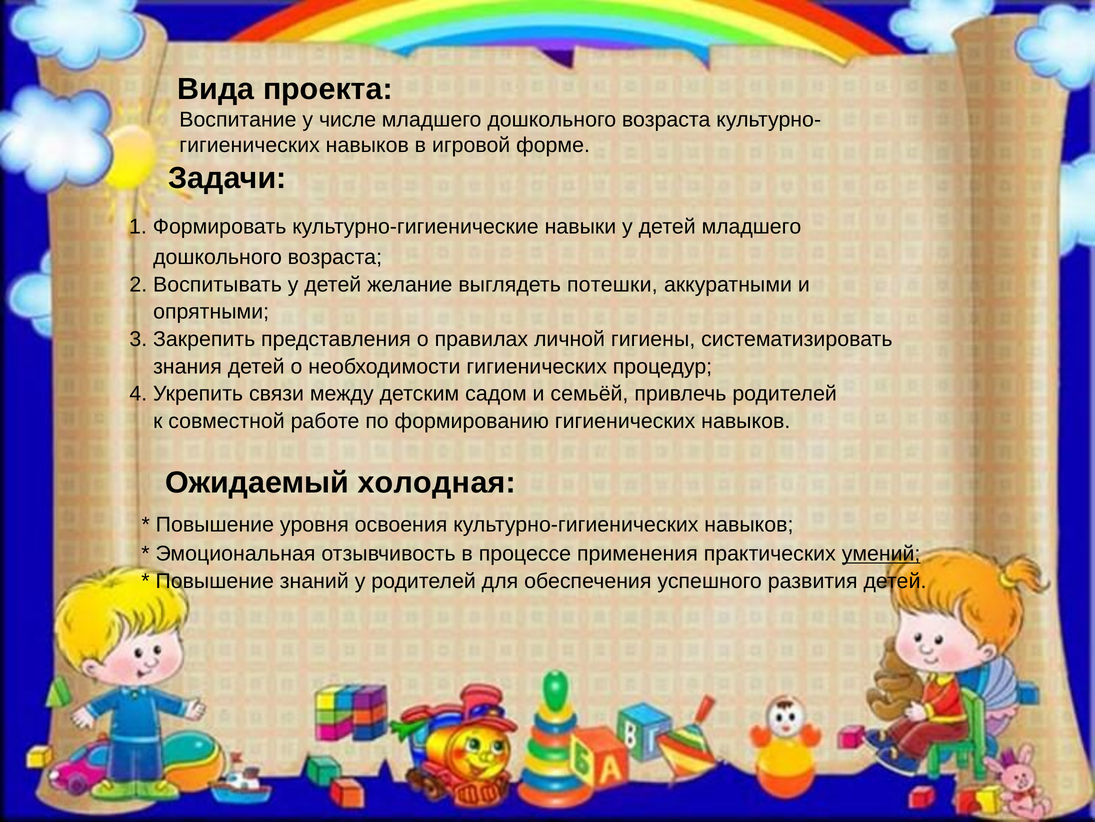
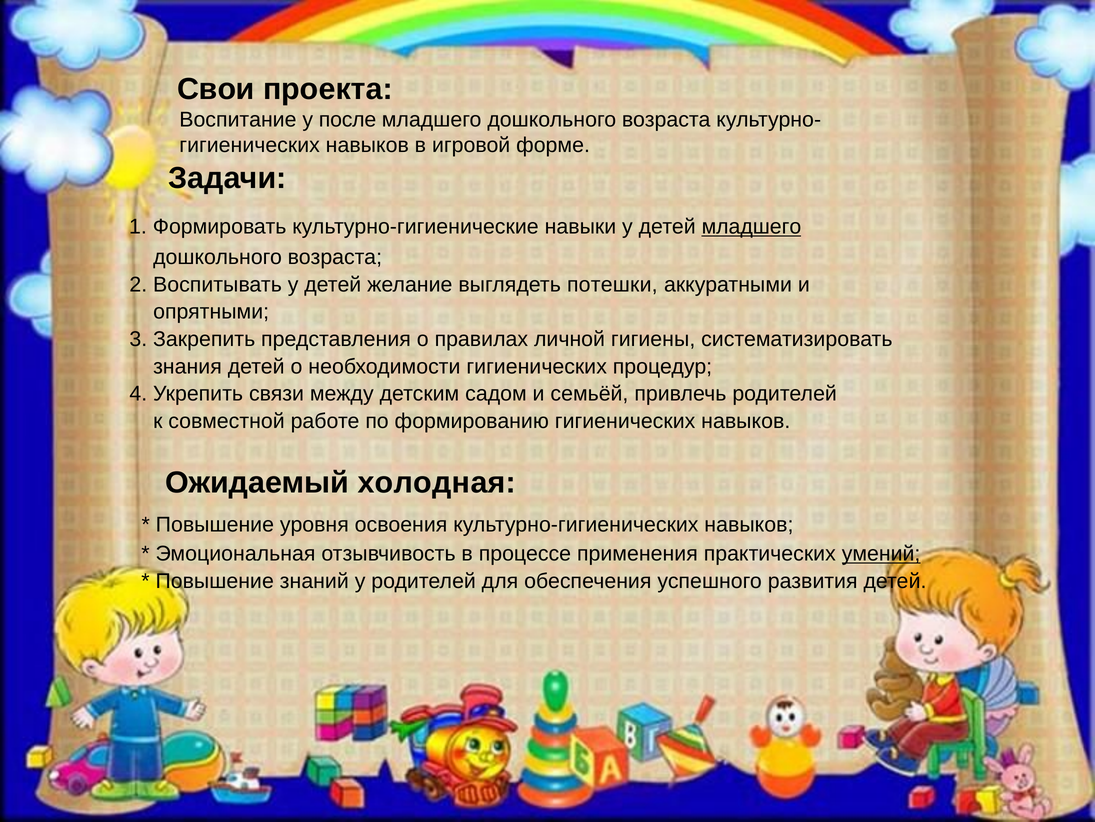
Вида: Вида -> Свои
числе: числе -> после
младшего at (751, 227) underline: none -> present
